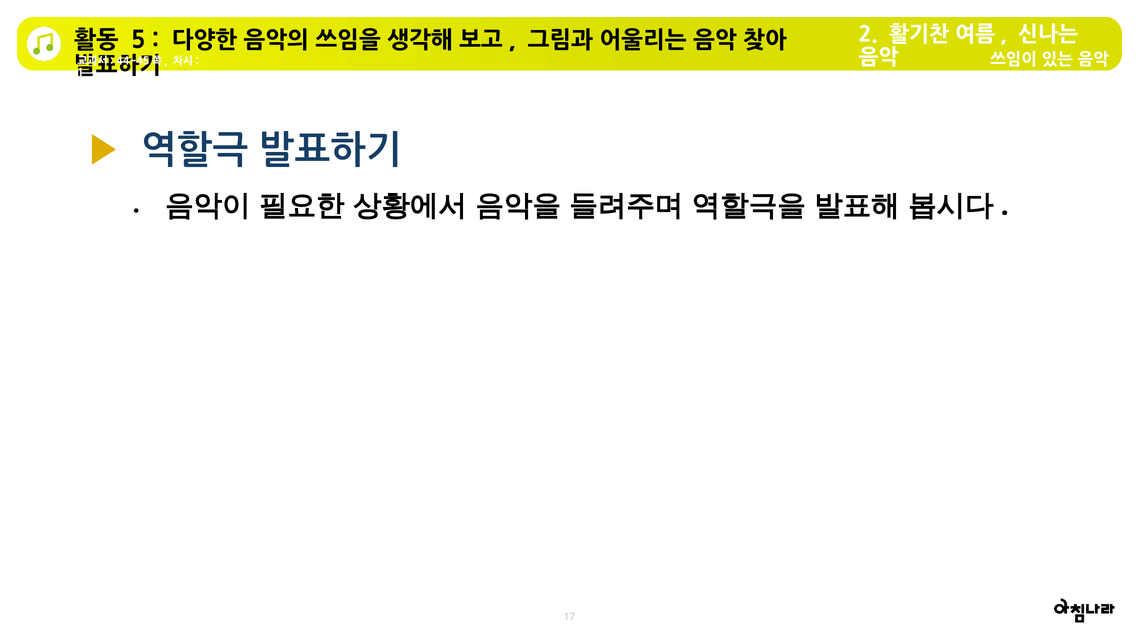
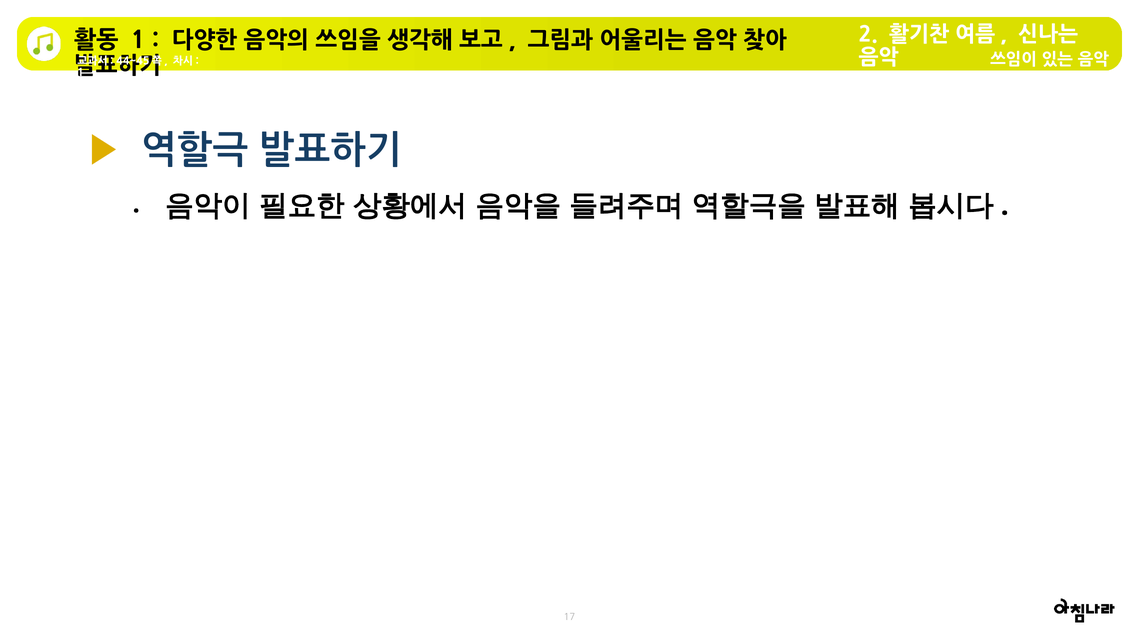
5 at (138, 41): 5 -> 1
